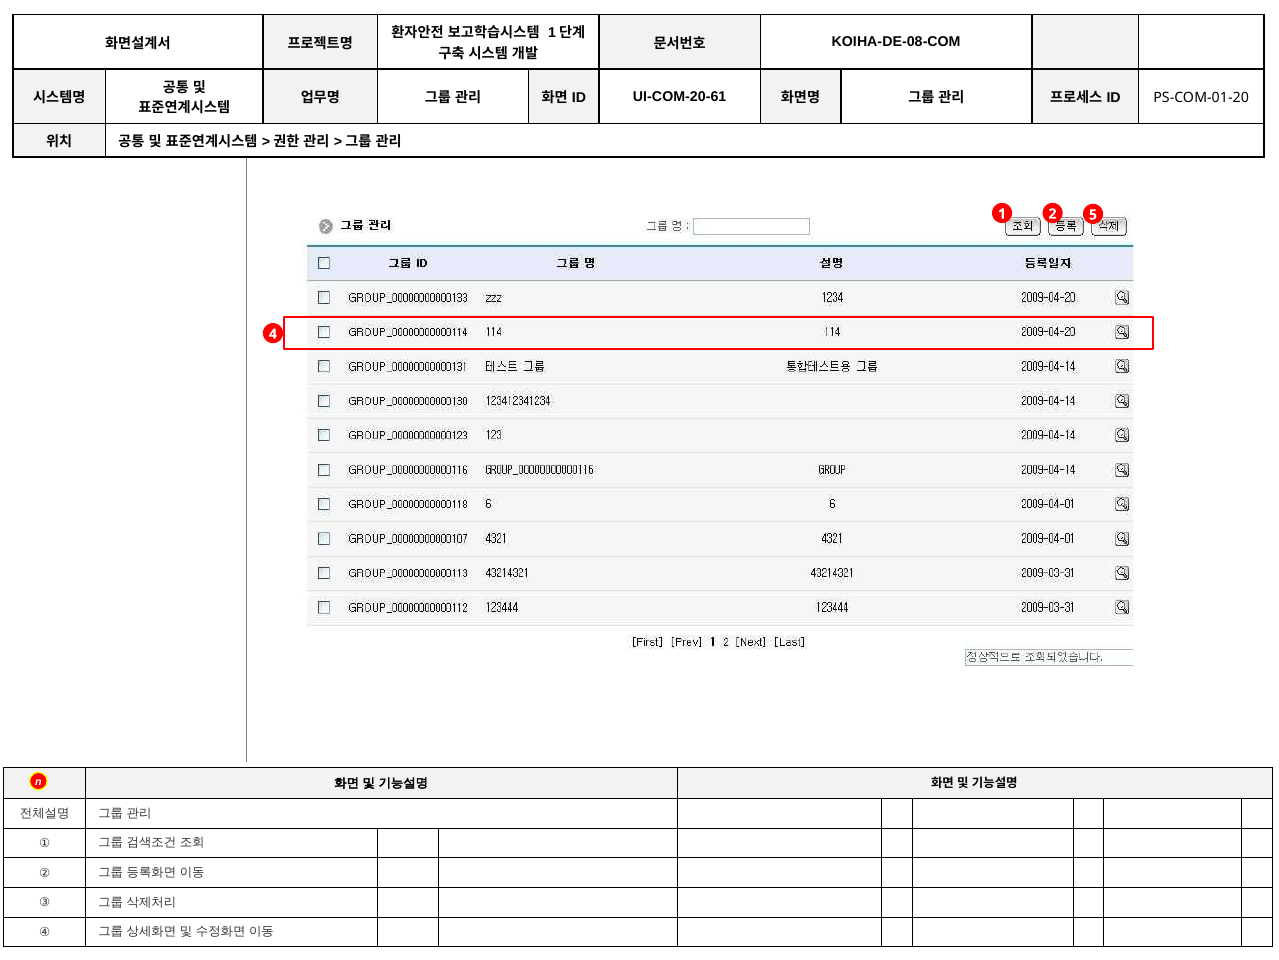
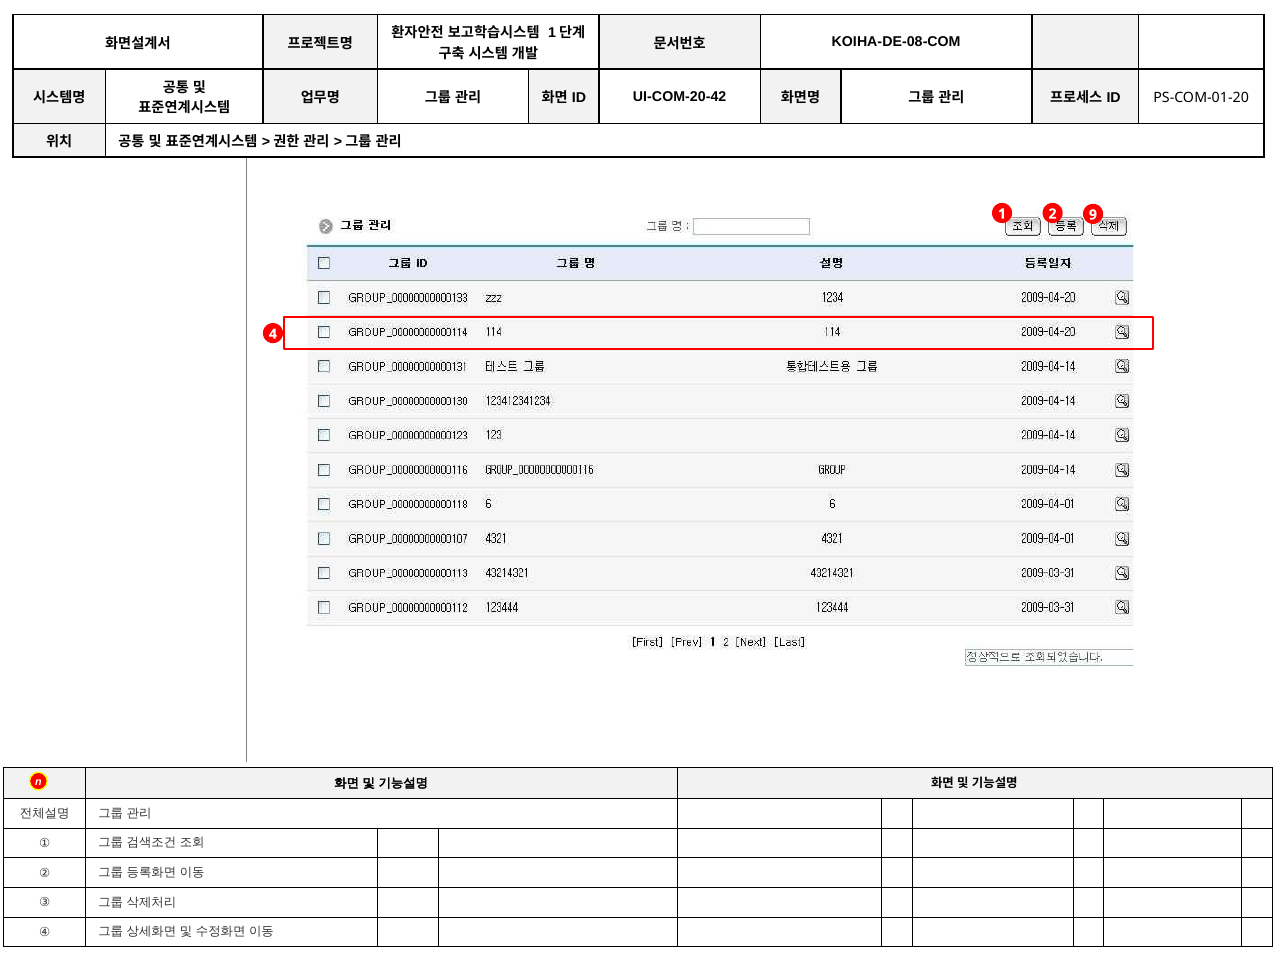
UI-COM-20-61: UI-COM-20-61 -> UI-COM-20-42
5: 5 -> 9
